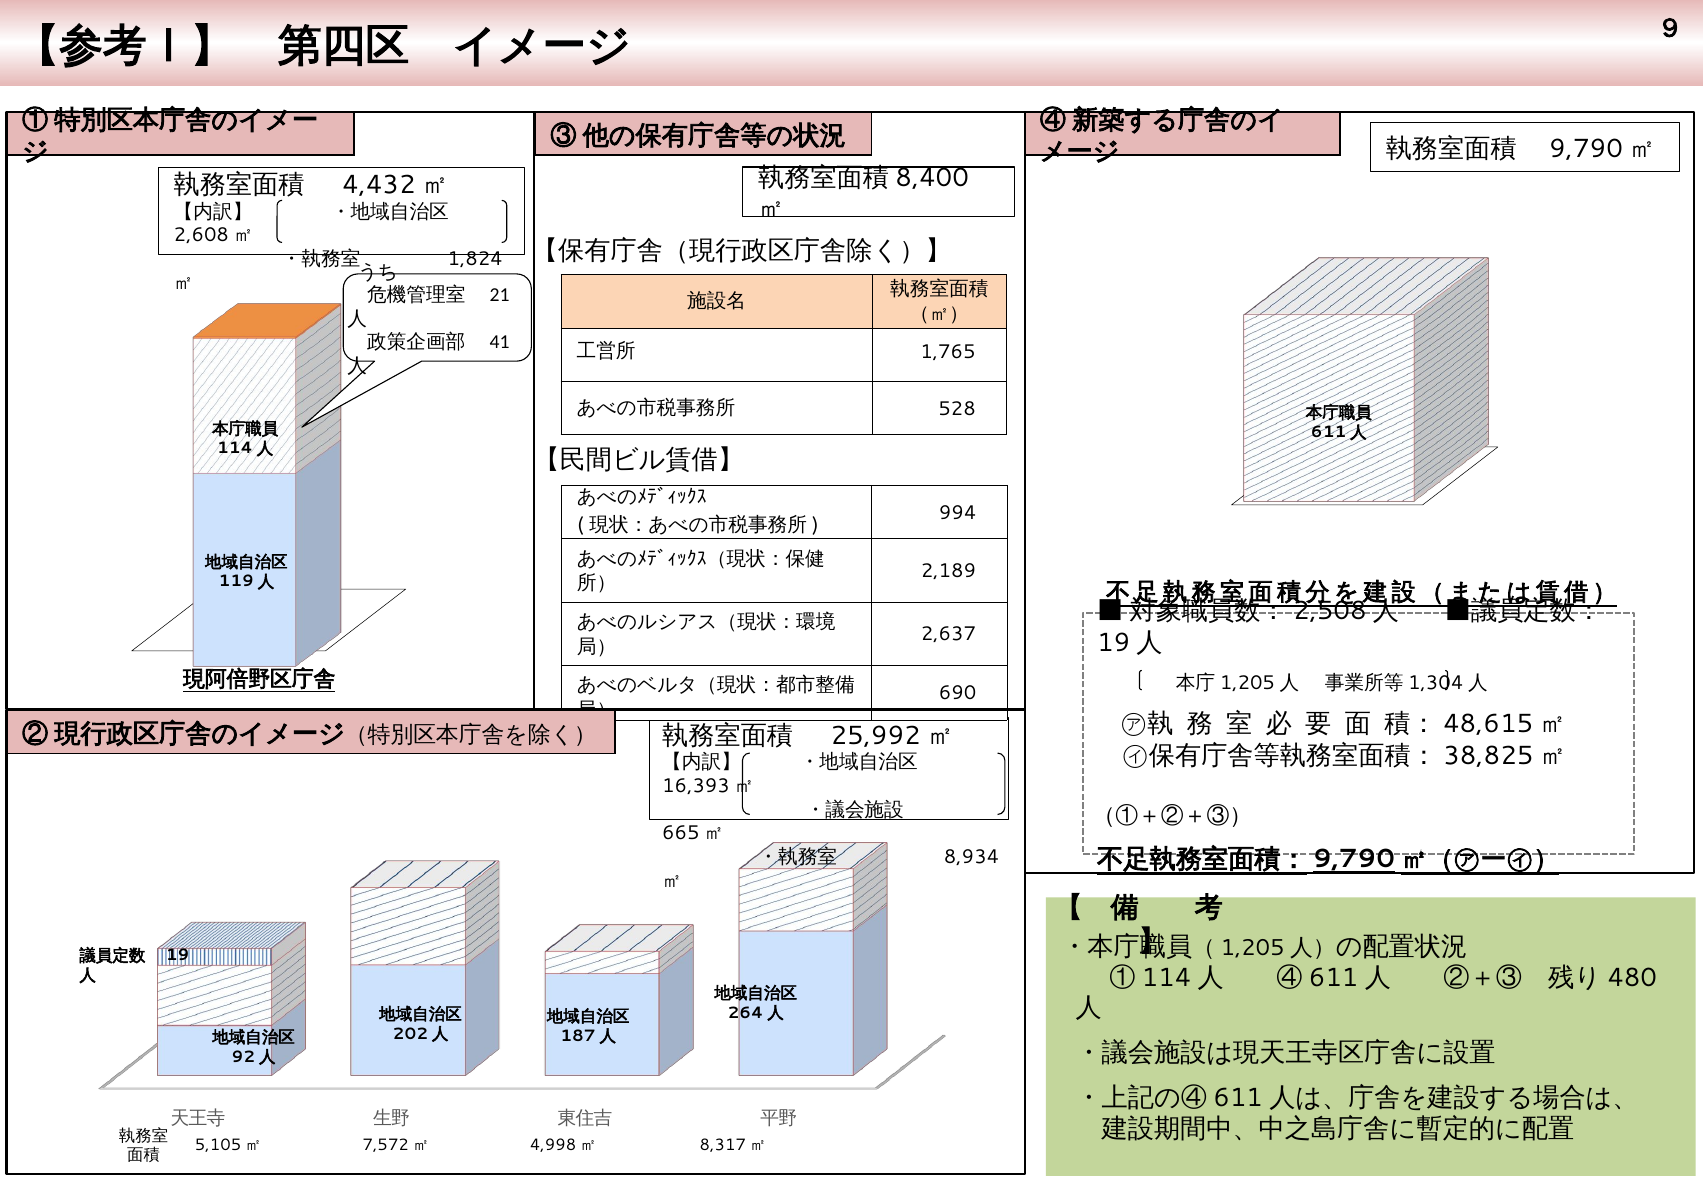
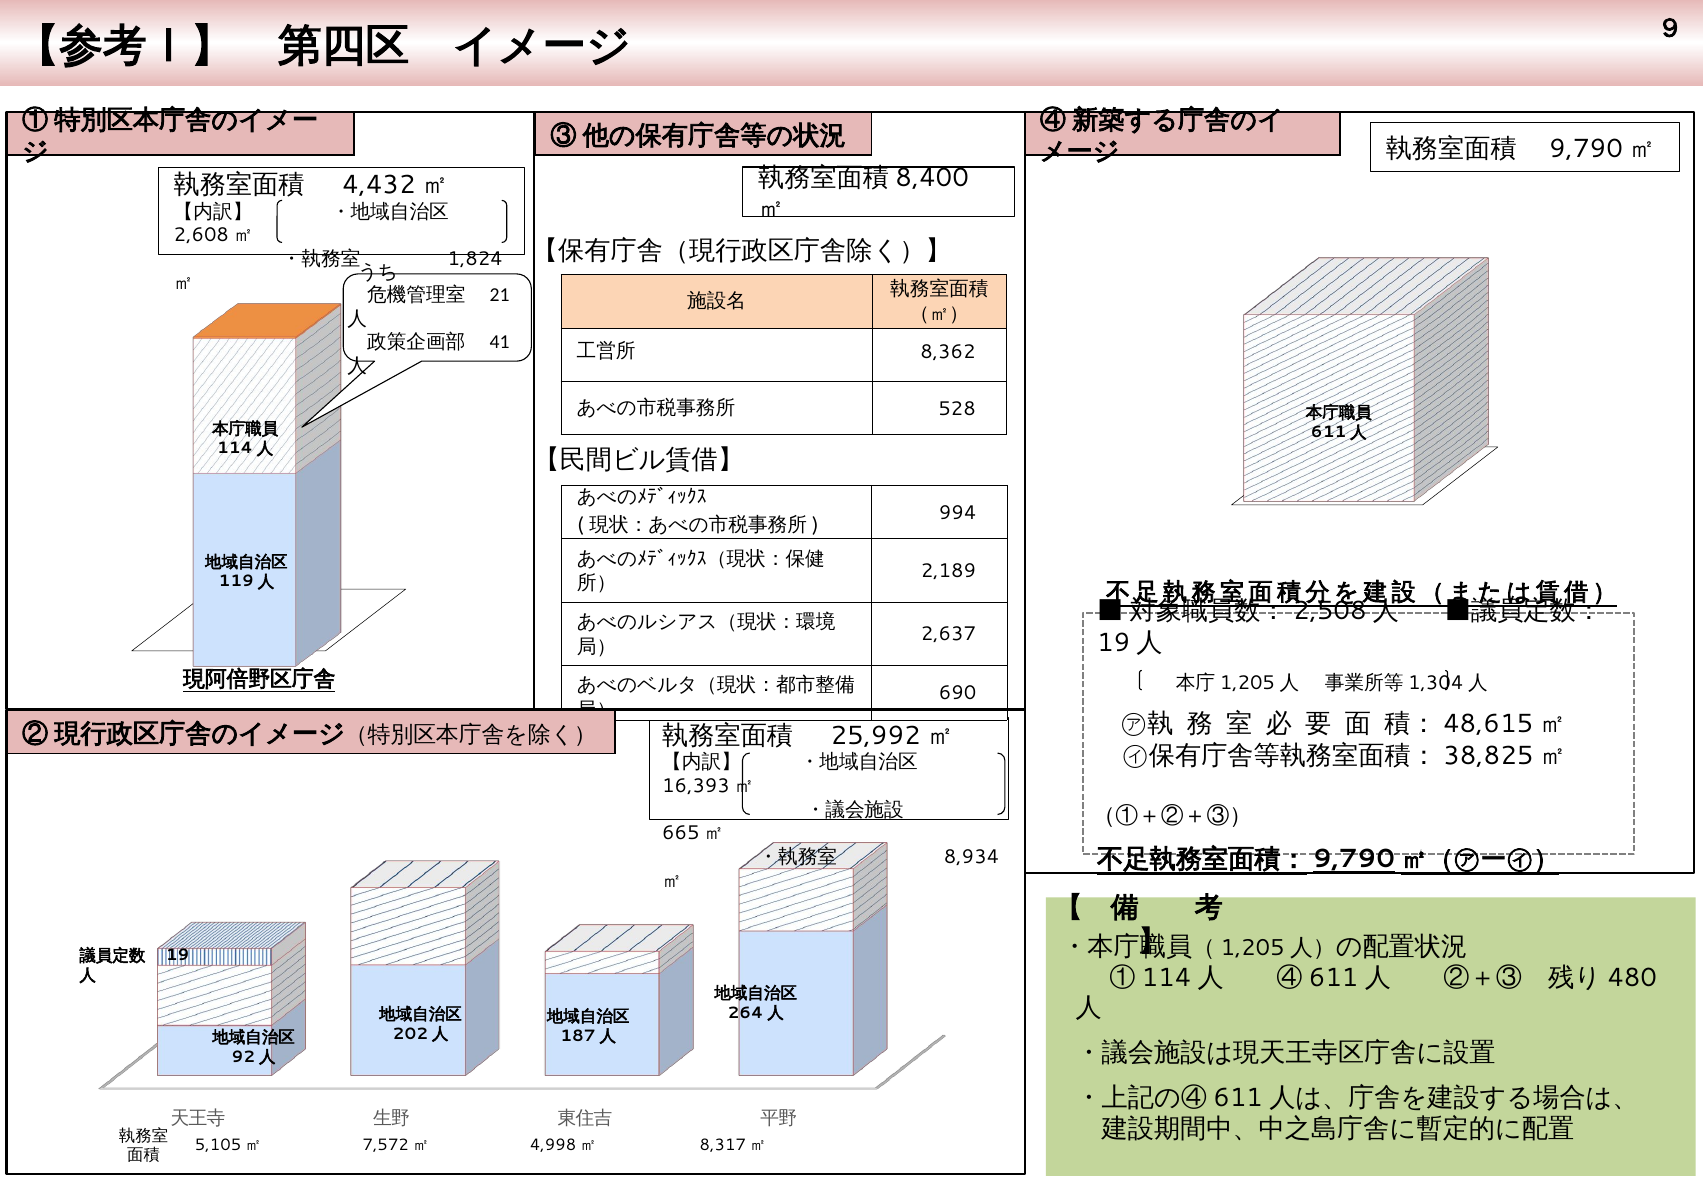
1,765: 1,765 -> 8,362
